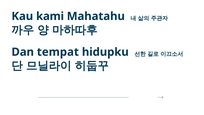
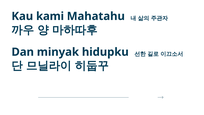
tempat: tempat -> minyak
